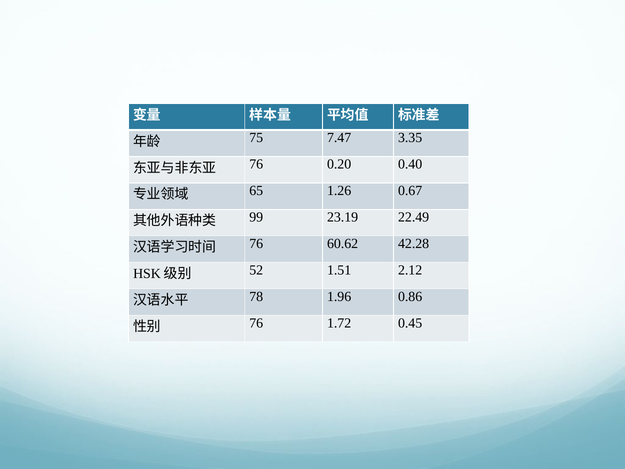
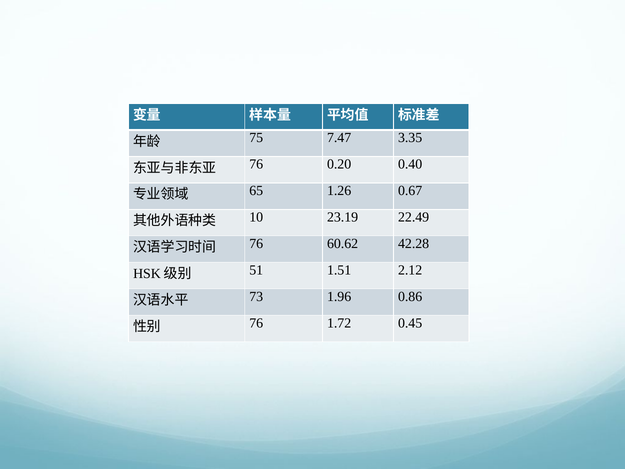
99: 99 -> 10
52: 52 -> 51
78: 78 -> 73
